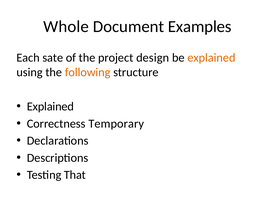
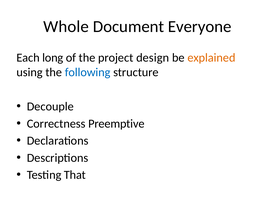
Examples: Examples -> Everyone
sate: sate -> long
following colour: orange -> blue
Explained at (50, 107): Explained -> Decouple
Temporary: Temporary -> Preemptive
